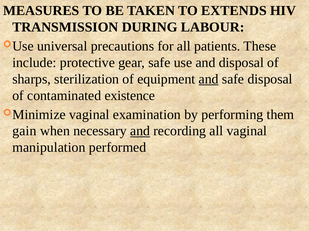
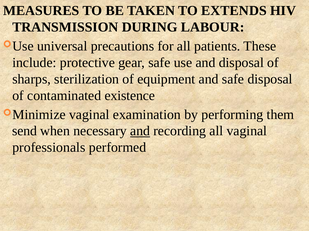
and at (209, 79) underline: present -> none
gain: gain -> send
manipulation: manipulation -> professionals
